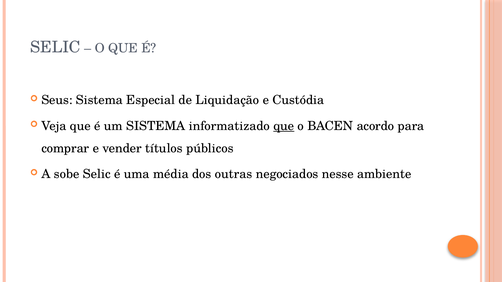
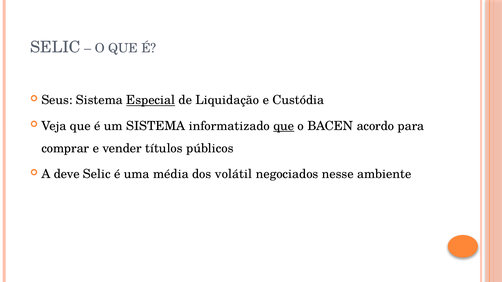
Especial underline: none -> present
sobe: sobe -> deve
outras: outras -> volátil
